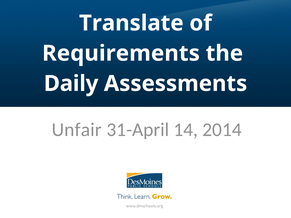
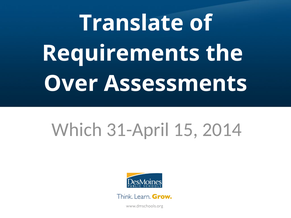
Daily: Daily -> Over
Unfair: Unfair -> Which
14: 14 -> 15
